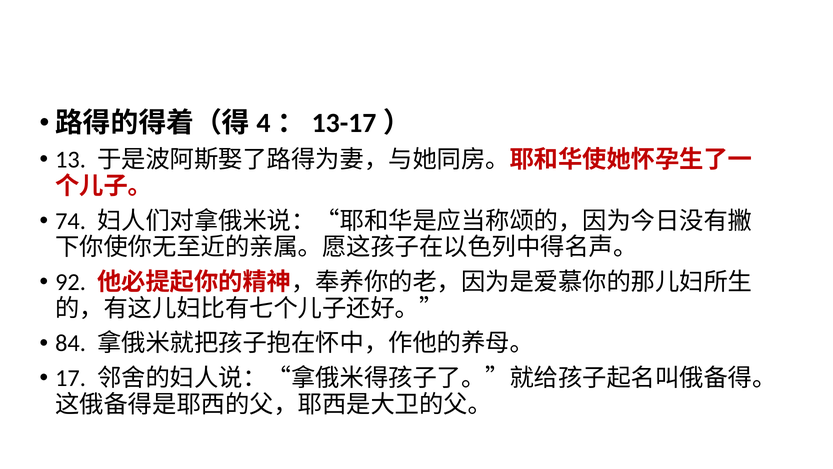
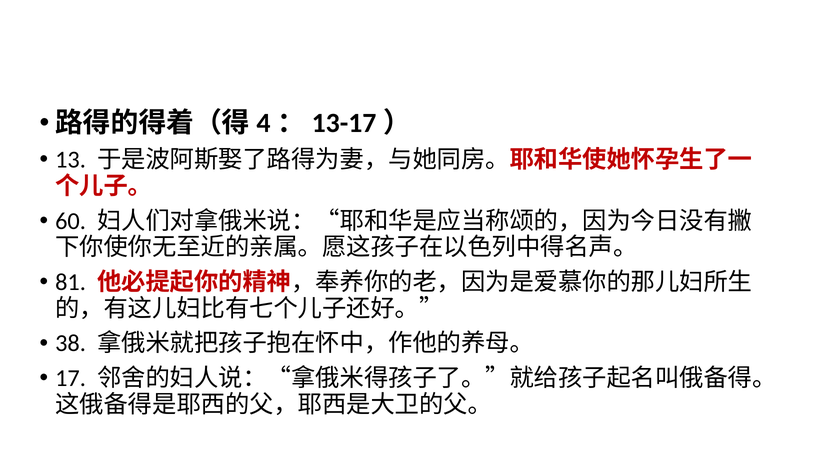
74: 74 -> 60
92: 92 -> 81
84: 84 -> 38
